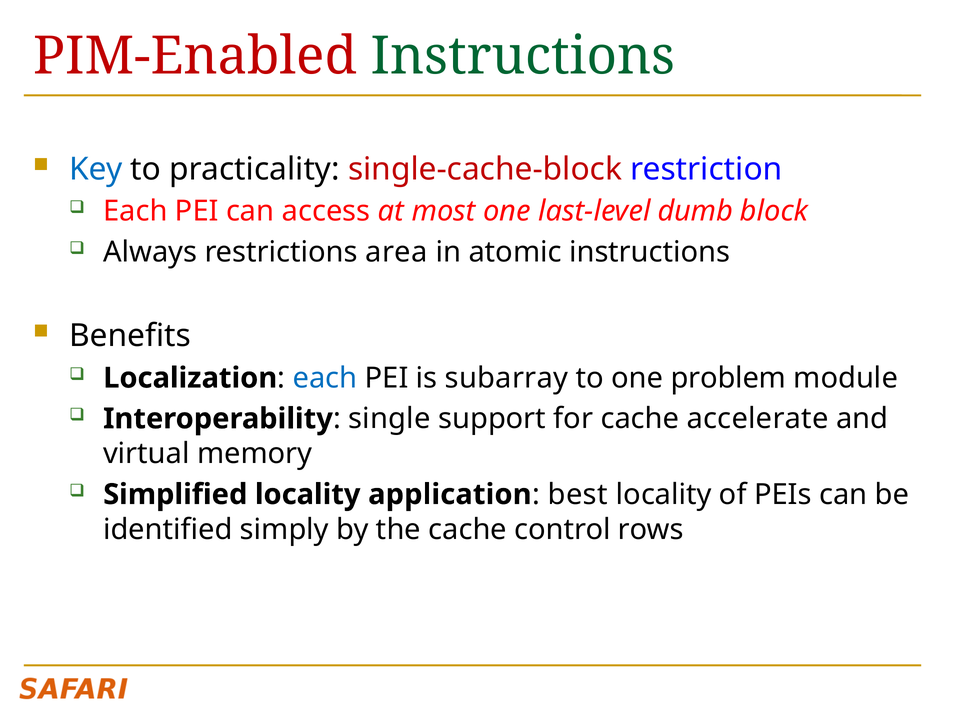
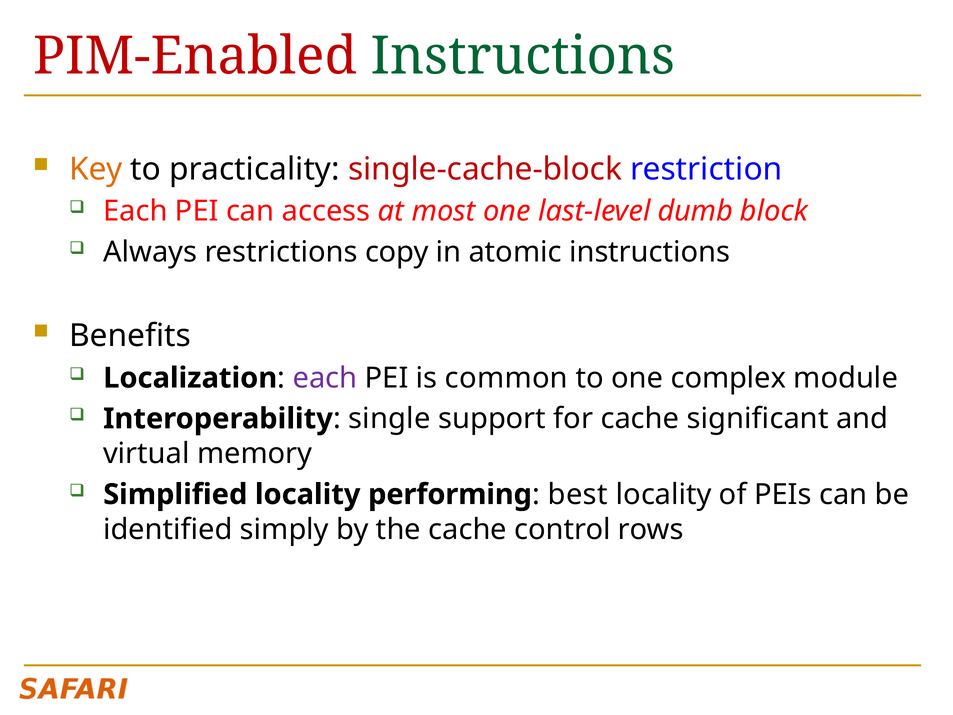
Key colour: blue -> orange
area: area -> copy
each at (325, 378) colour: blue -> purple
subarray: subarray -> common
problem: problem -> complex
accelerate: accelerate -> significant
application: application -> performing
